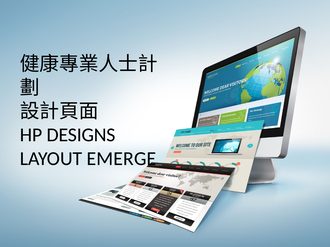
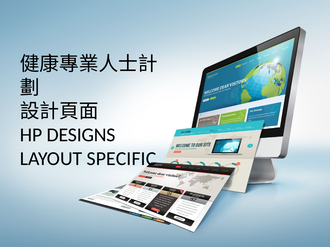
EMERGE: EMERGE -> SPECIFIC
